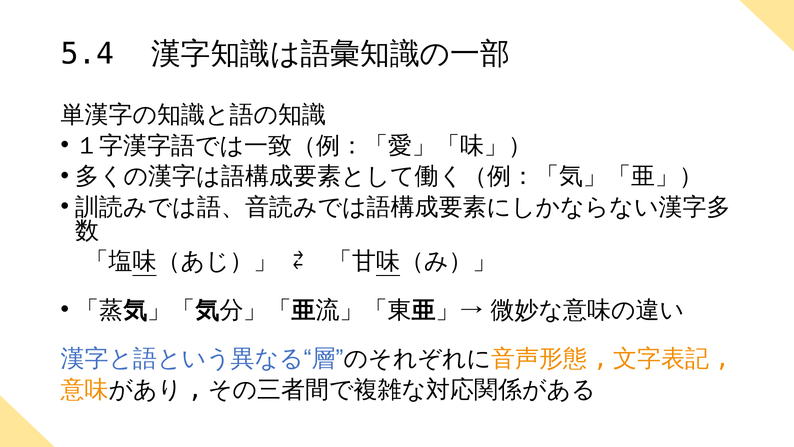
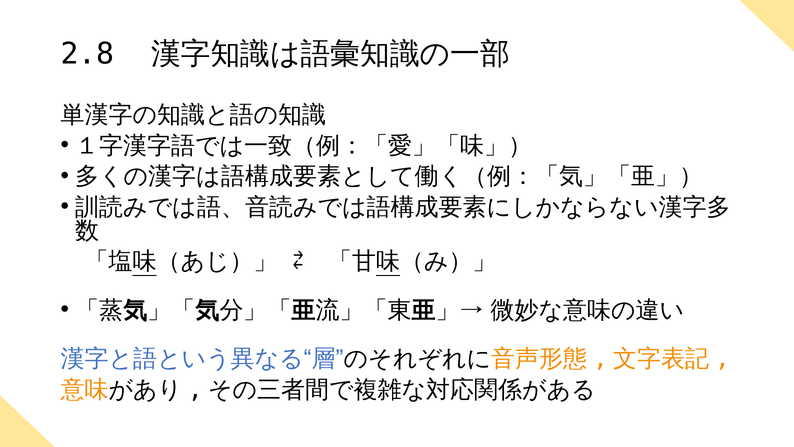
5.4: 5.4 -> 2.8
